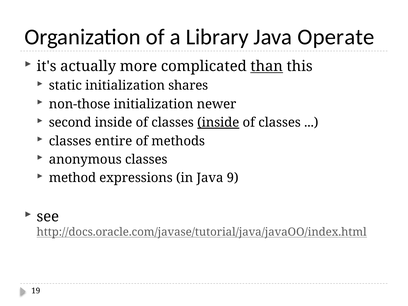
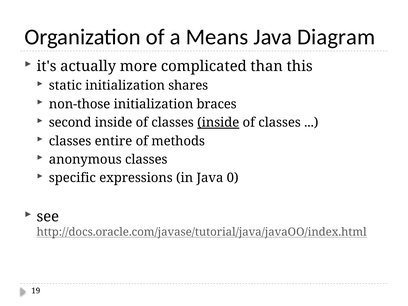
Library: Library -> Means
Operate: Operate -> Diagram
than underline: present -> none
newer: newer -> braces
method: method -> specific
9: 9 -> 0
